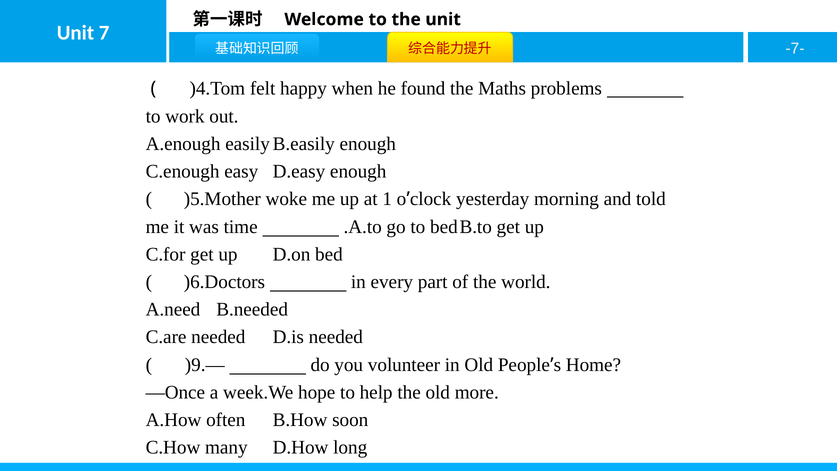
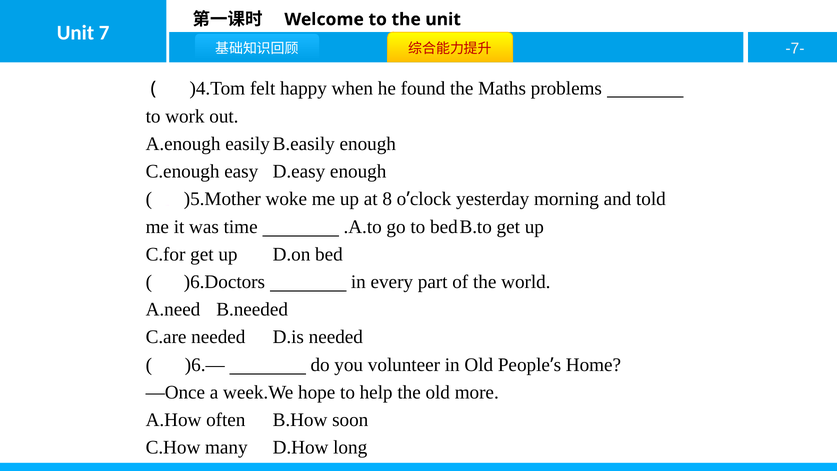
1: 1 -> 8
)9.—: )9.— -> )6.—
